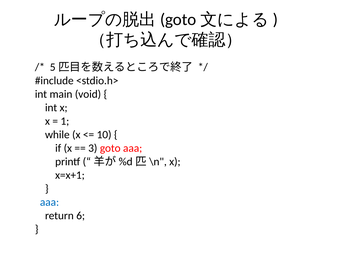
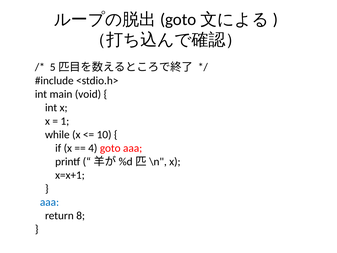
3: 3 -> 4
6: 6 -> 8
